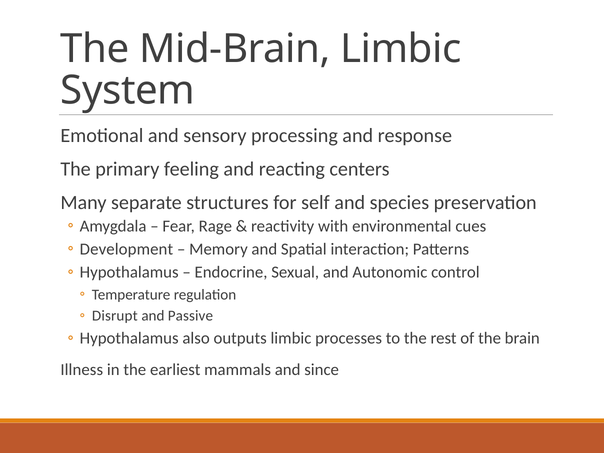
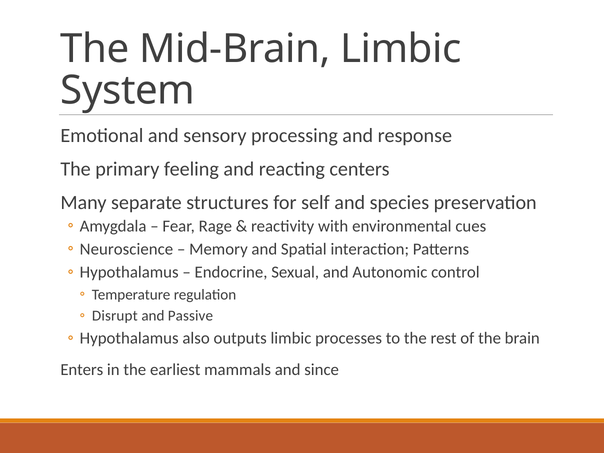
Development: Development -> Neuroscience
Illness: Illness -> Enters
